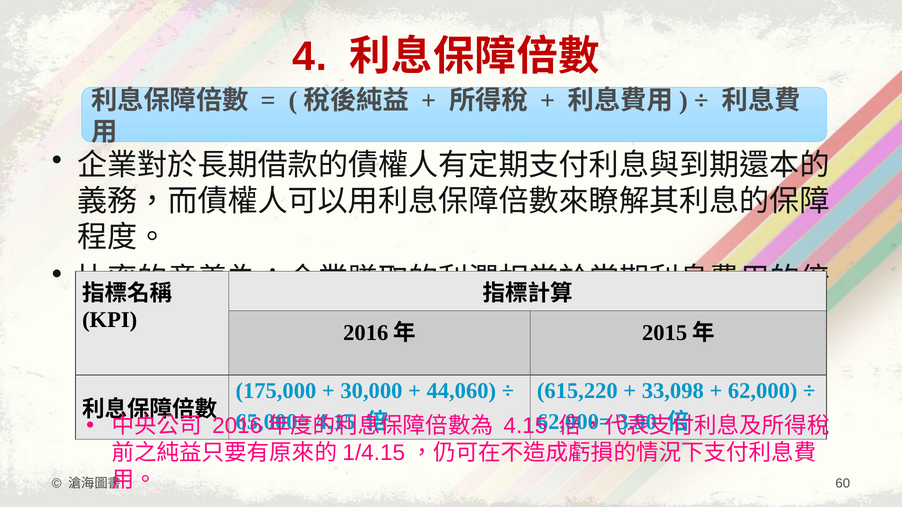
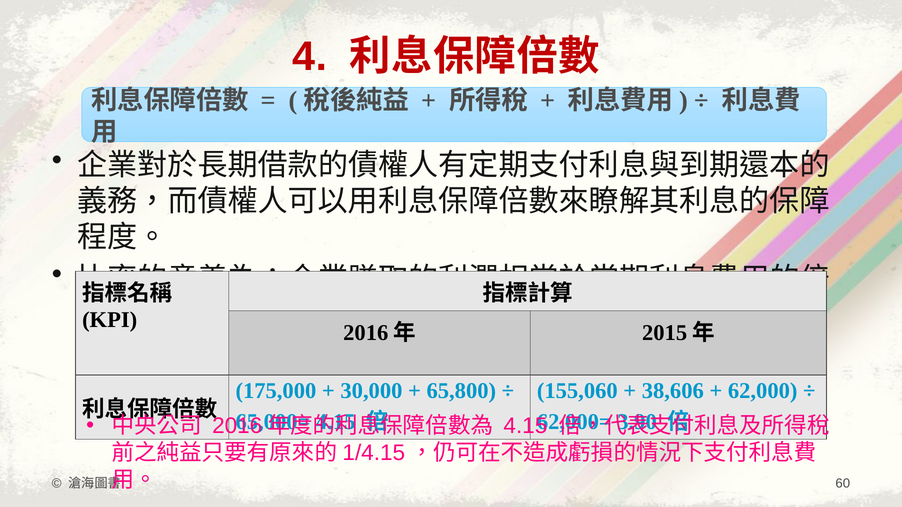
44,060: 44,060 -> 65,800
615,220: 615,220 -> 155,060
33,098: 33,098 -> 38,606
